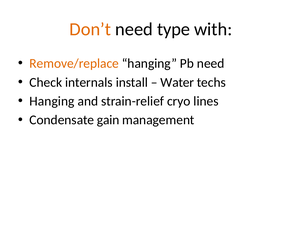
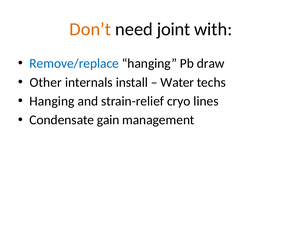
type: type -> joint
Remove/replace colour: orange -> blue
Pb need: need -> draw
Check: Check -> Other
